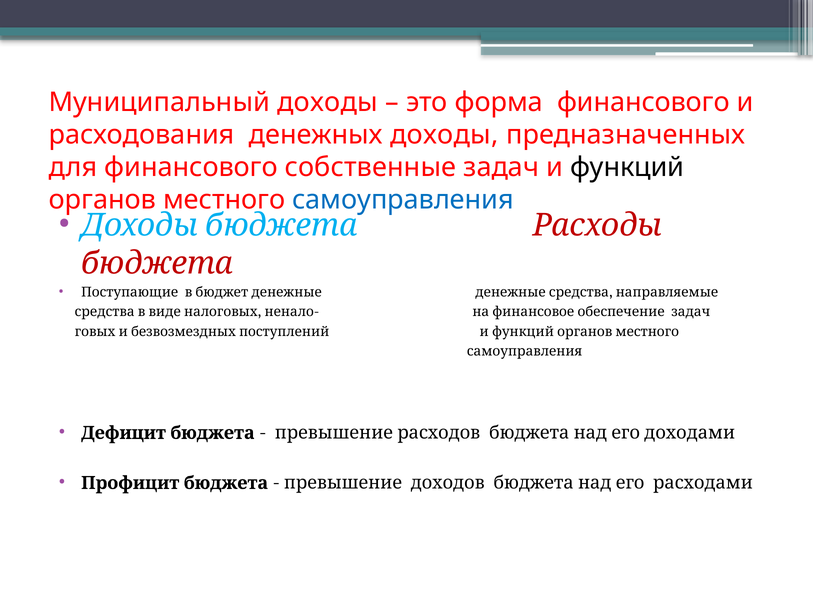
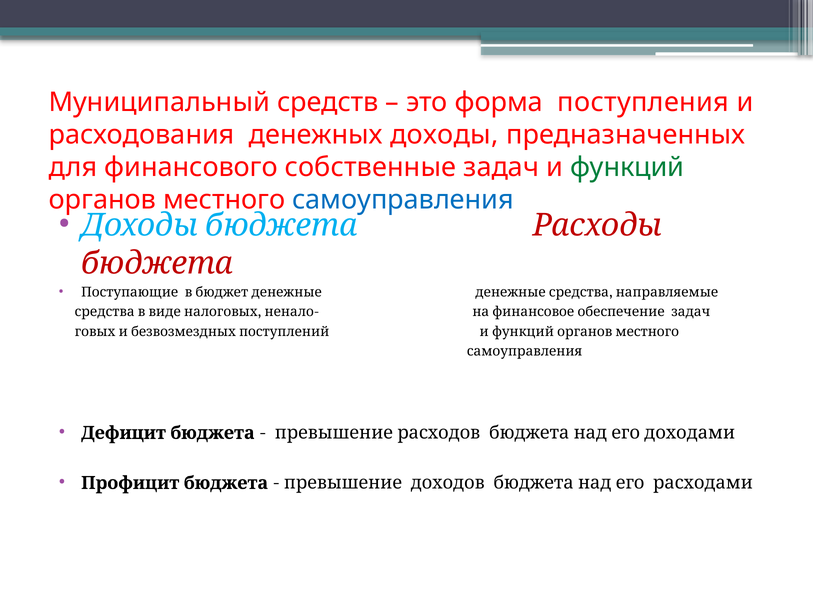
Муниципальный доходы: доходы -> средств
форма финансового: финансового -> поступления
функций colour: black -> green
